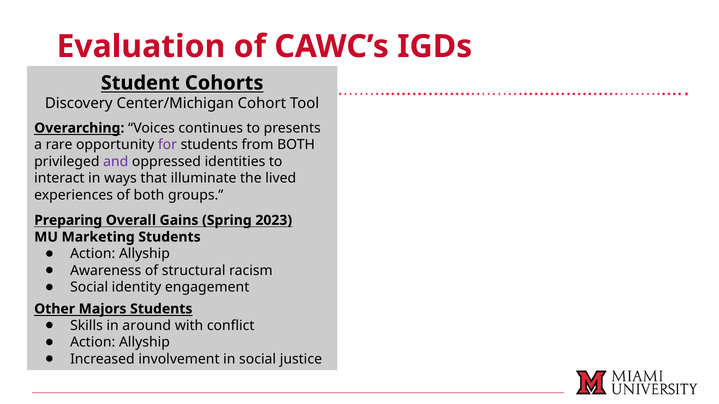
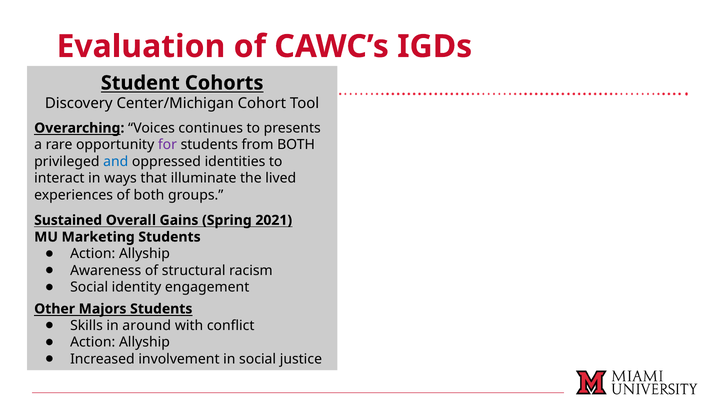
and colour: purple -> blue
Preparing: Preparing -> Sustained
2023: 2023 -> 2021
